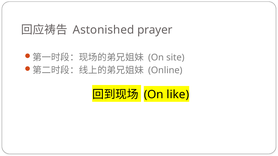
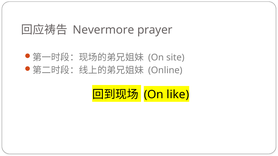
Astonished: Astonished -> Nevermore
